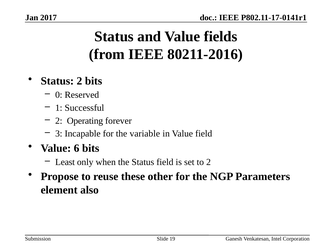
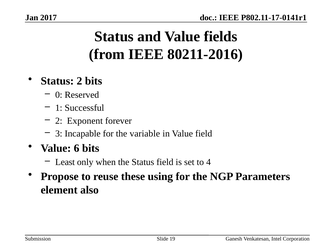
Operating: Operating -> Exponent
to 2: 2 -> 4
other: other -> using
